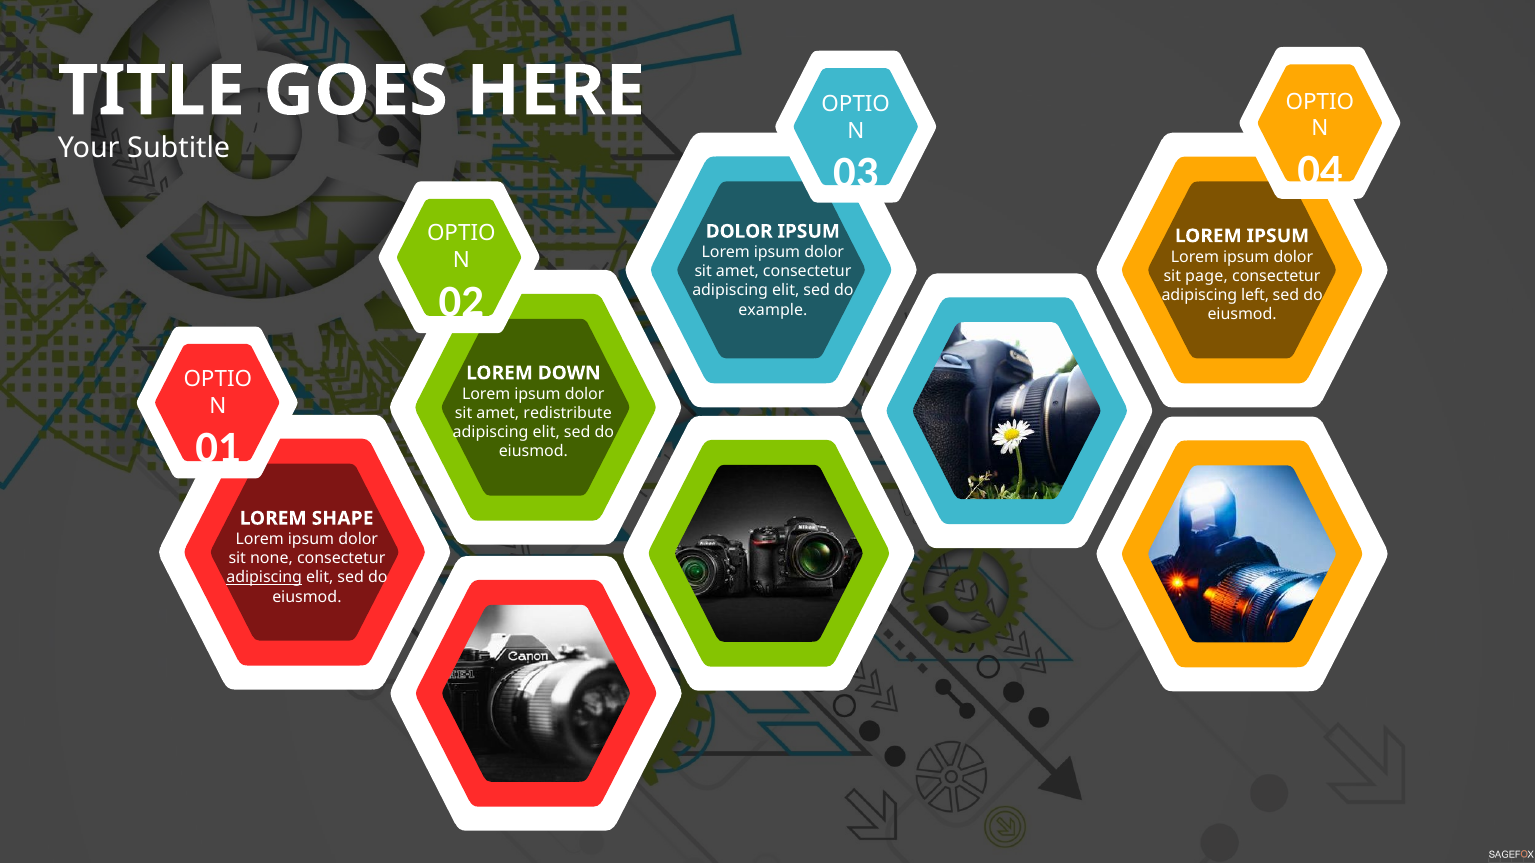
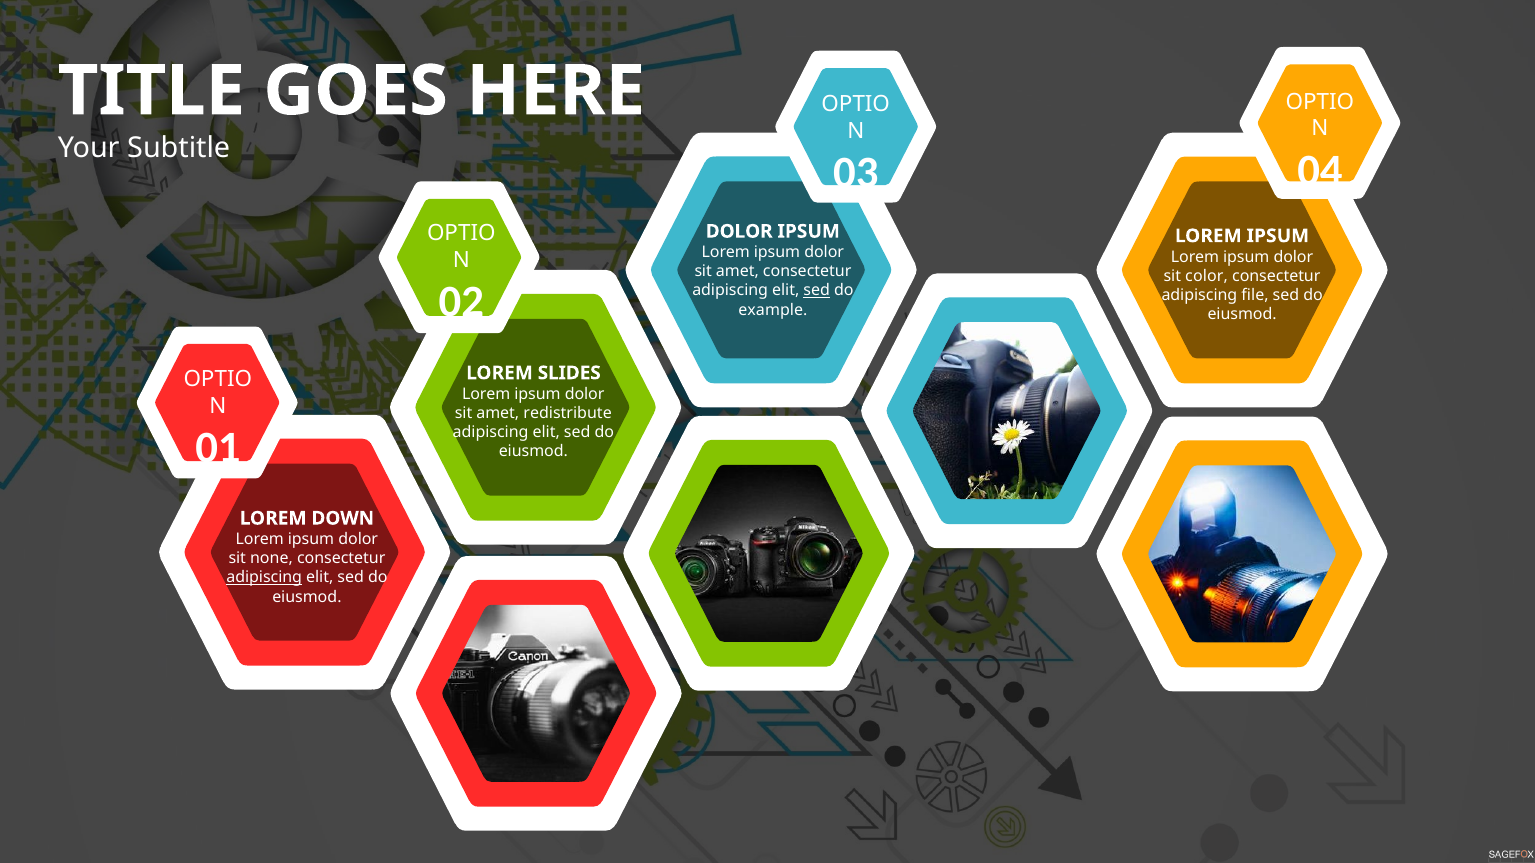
page: page -> color
sed at (817, 291) underline: none -> present
left: left -> file
DOWN: DOWN -> SLIDES
SHAPE: SHAPE -> DOWN
